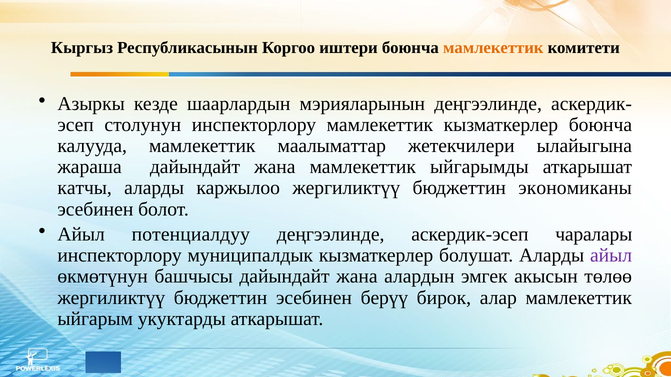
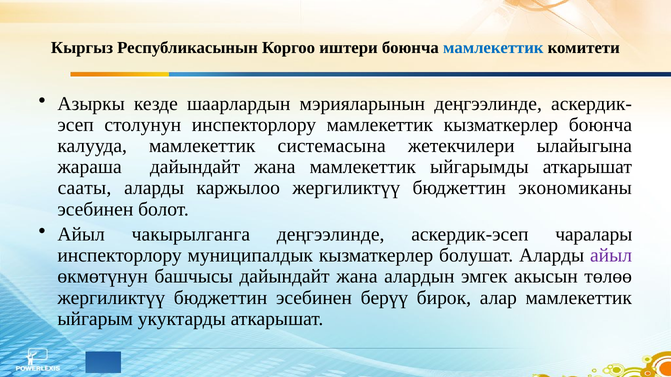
мамлекеттик at (493, 48) colour: orange -> blue
маалыматтар: маалыматтар -> системасына
катчы: катчы -> сааты
потенциалдуу: потенциалдуу -> чакырылганга
